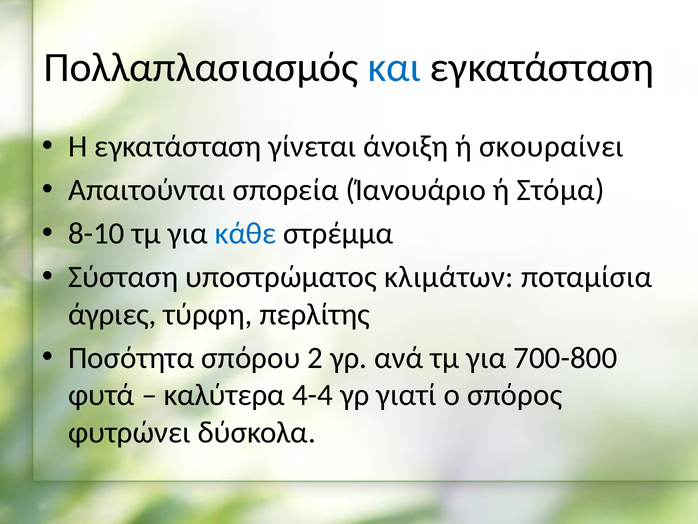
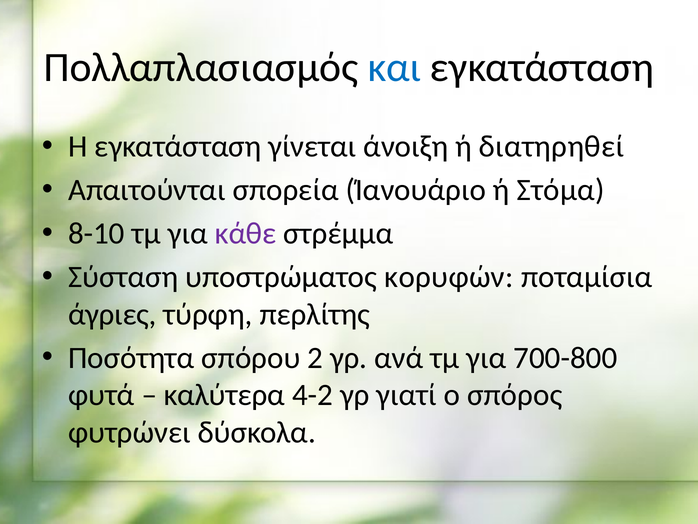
σκουραίνει: σκουραίνει -> διατηρηθεί
κάθε colour: blue -> purple
κλιμάτων: κλιμάτων -> κορυφών
4-4: 4-4 -> 4-2
